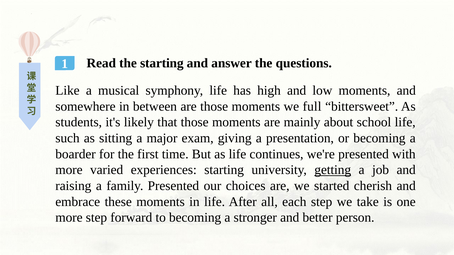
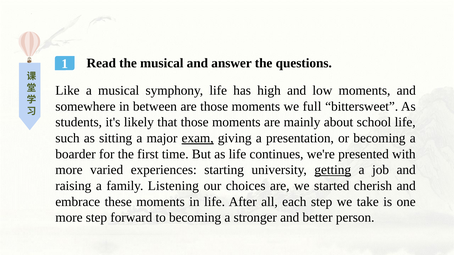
the starting: starting -> musical
exam underline: none -> present
family Presented: Presented -> Listening
